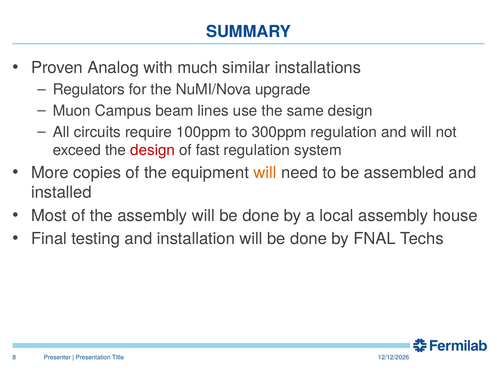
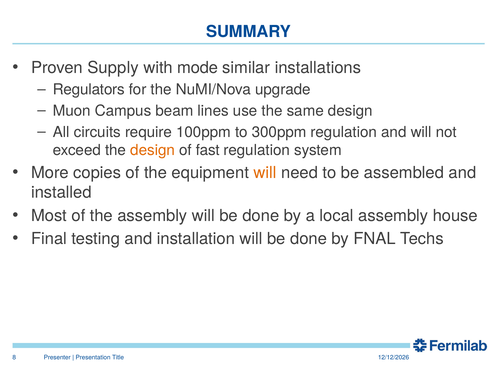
Analog: Analog -> Supply
much: much -> mode
design at (153, 150) colour: red -> orange
